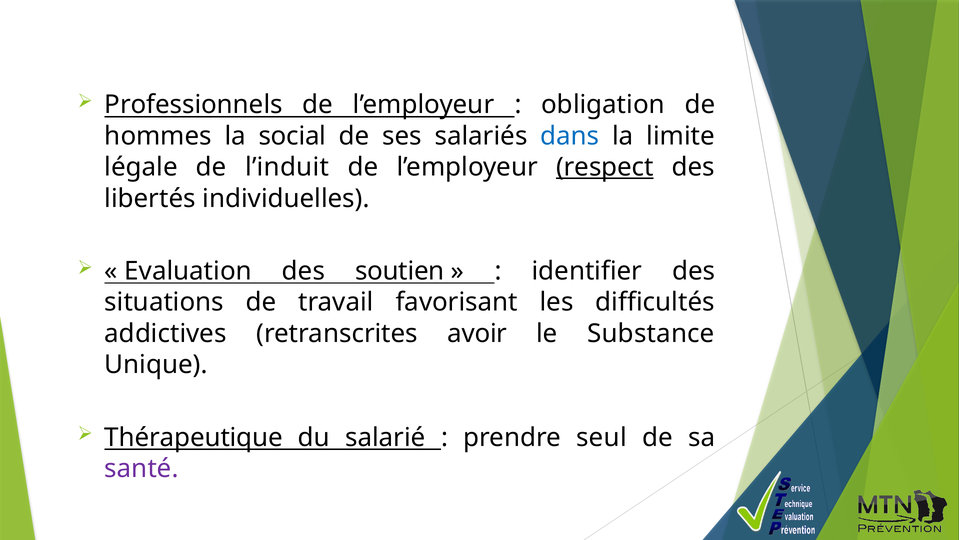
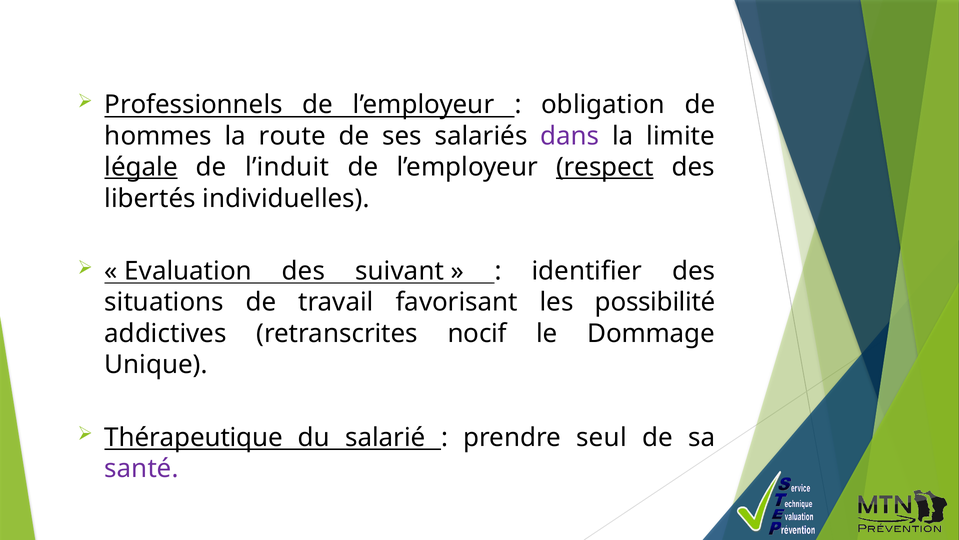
social: social -> route
dans colour: blue -> purple
légale underline: none -> present
soutien: soutien -> suivant
difficultés: difficultés -> possibilité
avoir: avoir -> nocif
Substance: Substance -> Dommage
